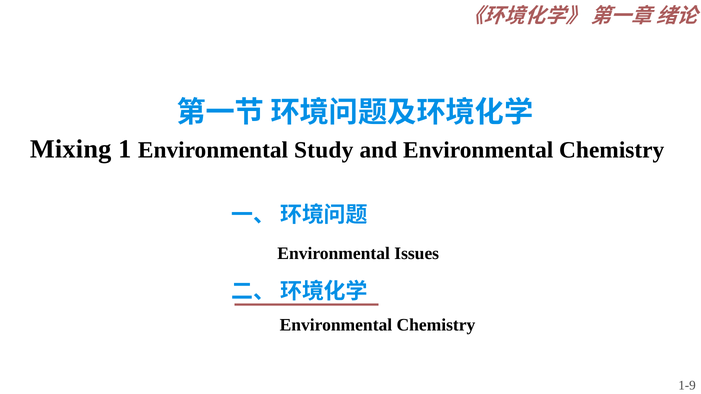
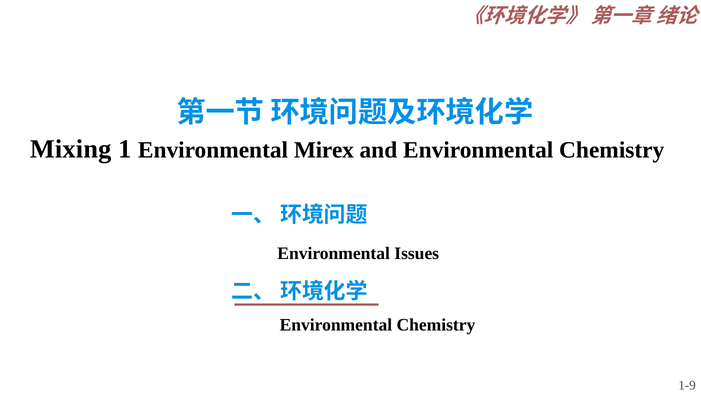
Study: Study -> Mirex
